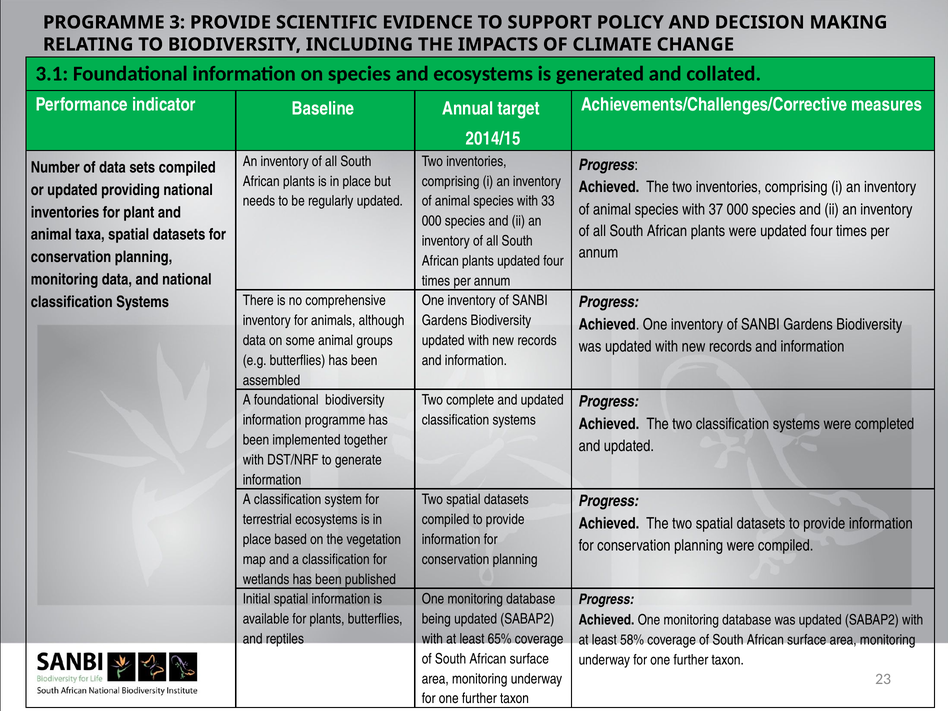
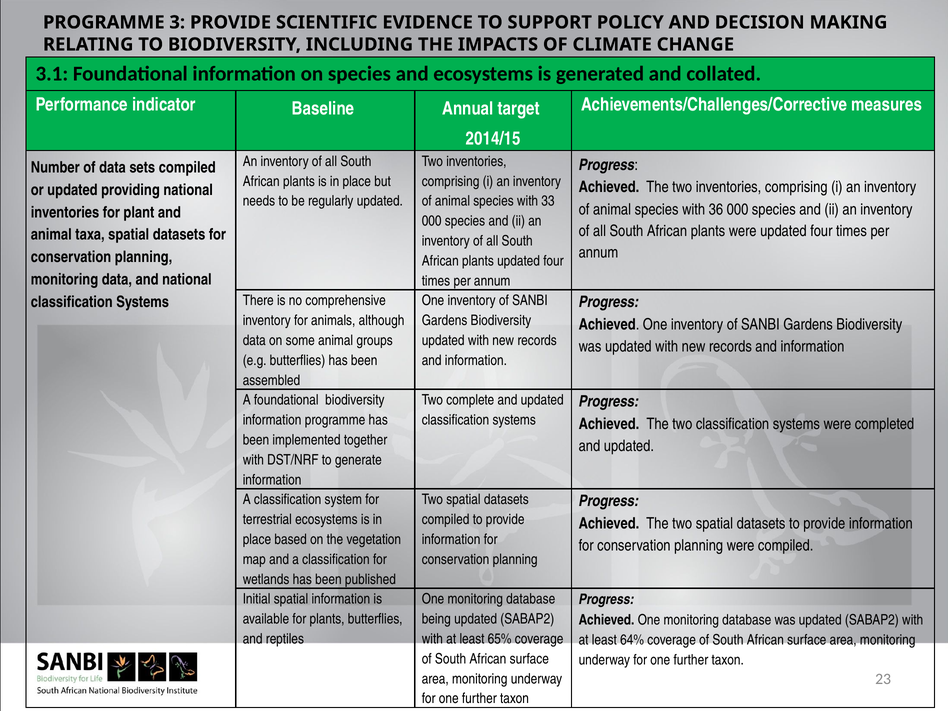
37: 37 -> 36
58%: 58% -> 64%
